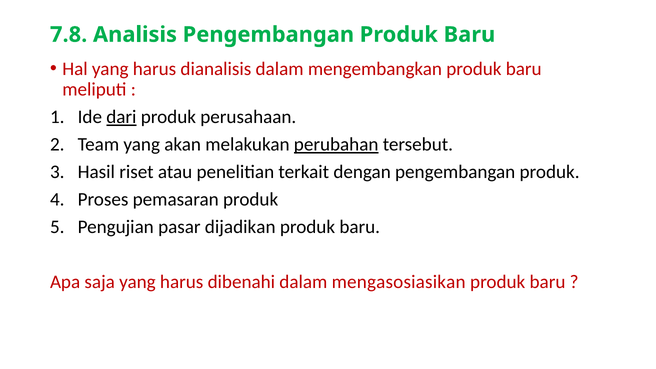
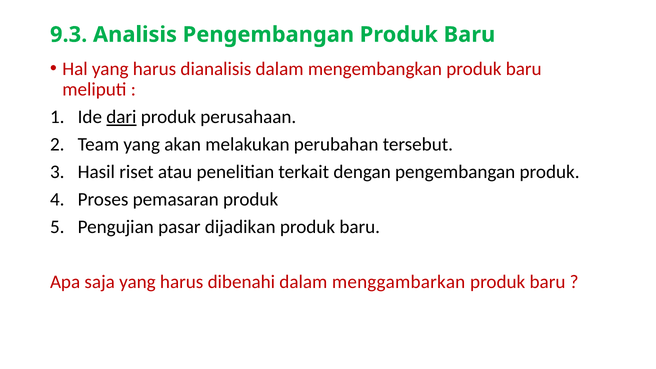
7.8: 7.8 -> 9.3
perubahan underline: present -> none
mengasosiasikan: mengasosiasikan -> menggambarkan
